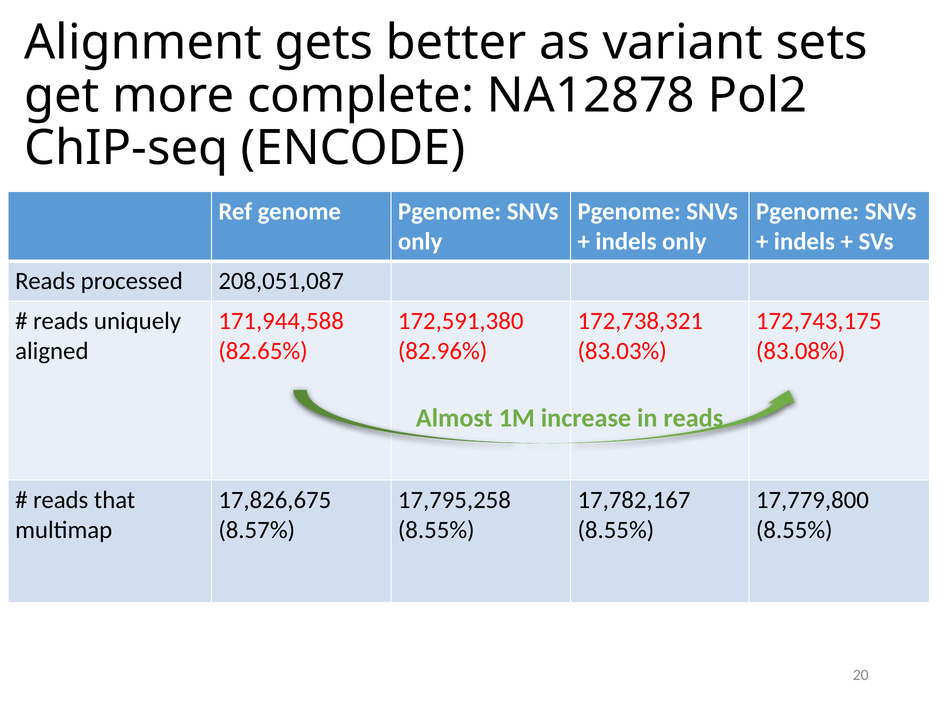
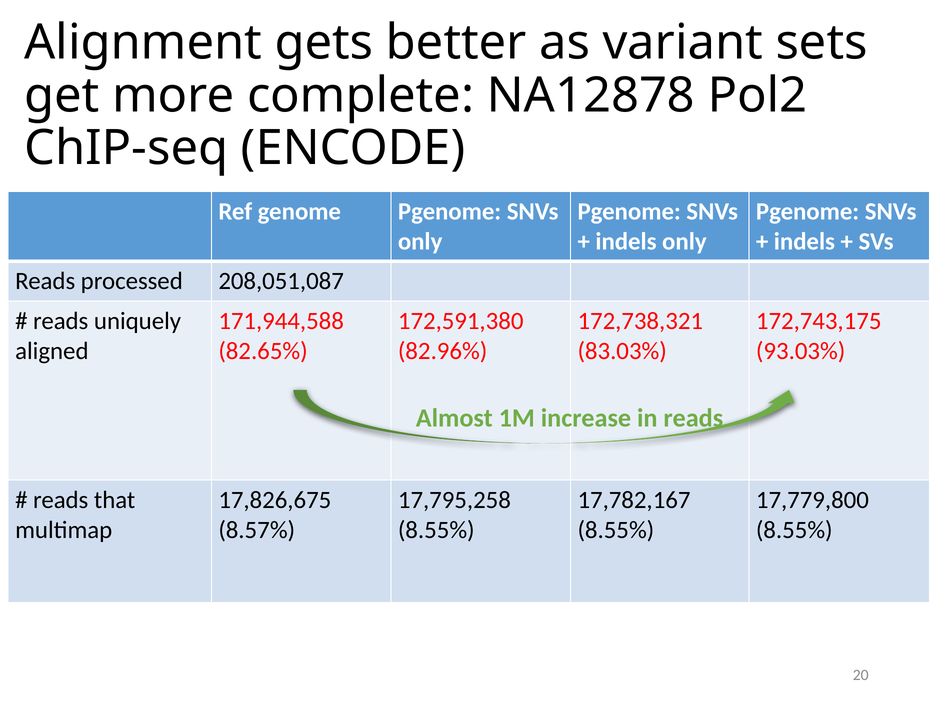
83.08%: 83.08% -> 93.03%
